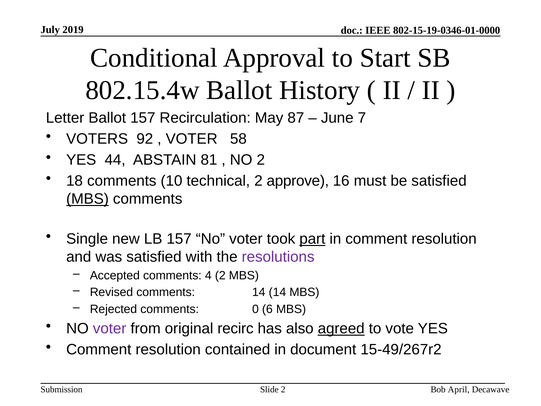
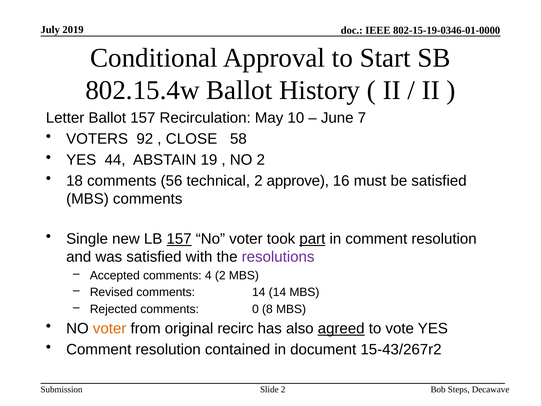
87: 87 -> 10
VOTER at (192, 139): VOTER -> CLOSE
81: 81 -> 19
10: 10 -> 56
MBS at (87, 199) underline: present -> none
157 at (179, 239) underline: none -> present
6: 6 -> 8
voter at (110, 328) colour: purple -> orange
15-49/267r2: 15-49/267r2 -> 15-43/267r2
April: April -> Steps
